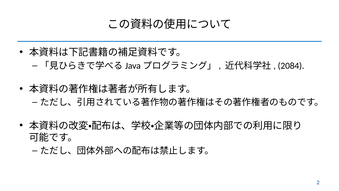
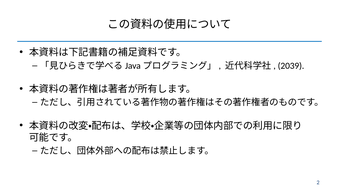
2084: 2084 -> 2039
